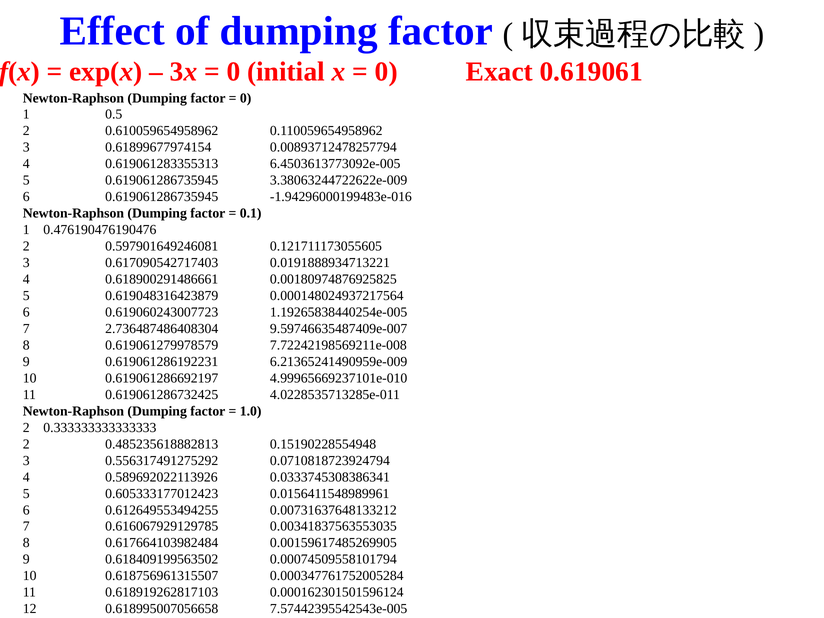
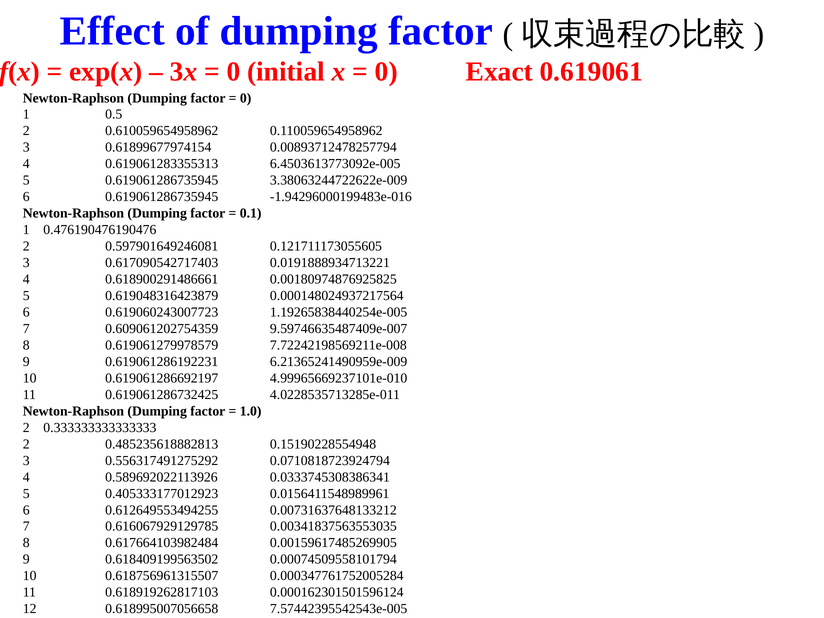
2.736487486408304: 2.736487486408304 -> 0.609061202754359
0.605333177012423: 0.605333177012423 -> 0.405333177012923
